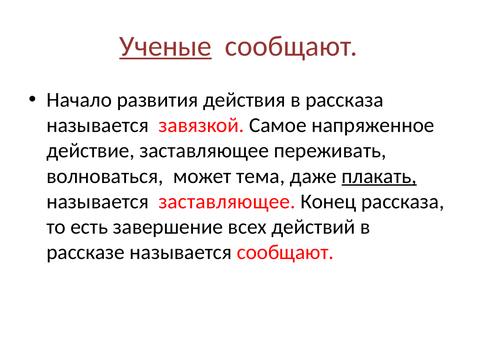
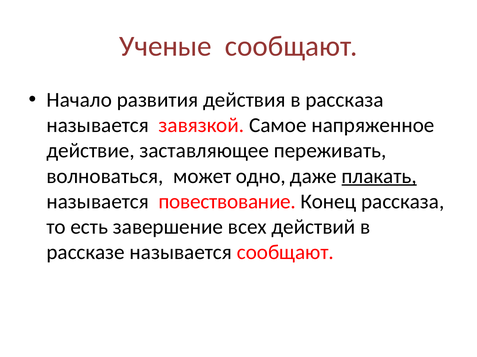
Ученые underline: present -> none
тема: тема -> одно
называется заставляющее: заставляющее -> повествование
